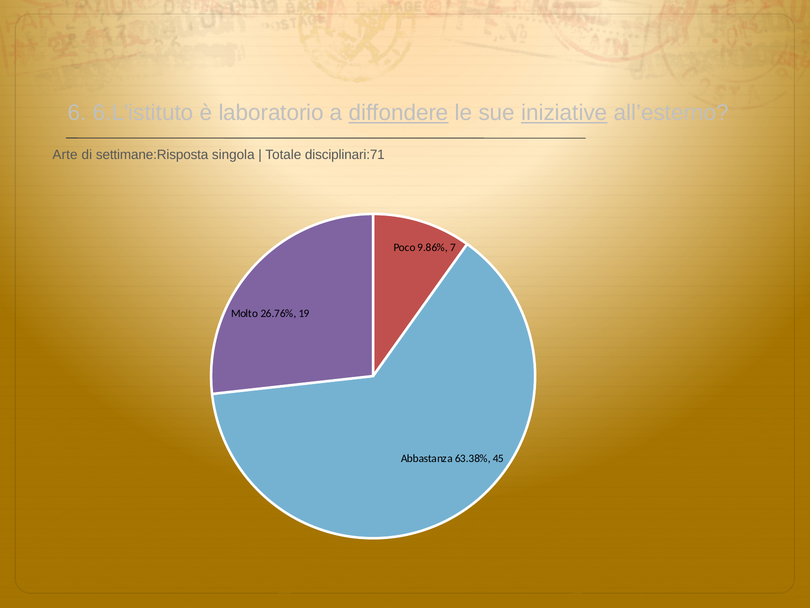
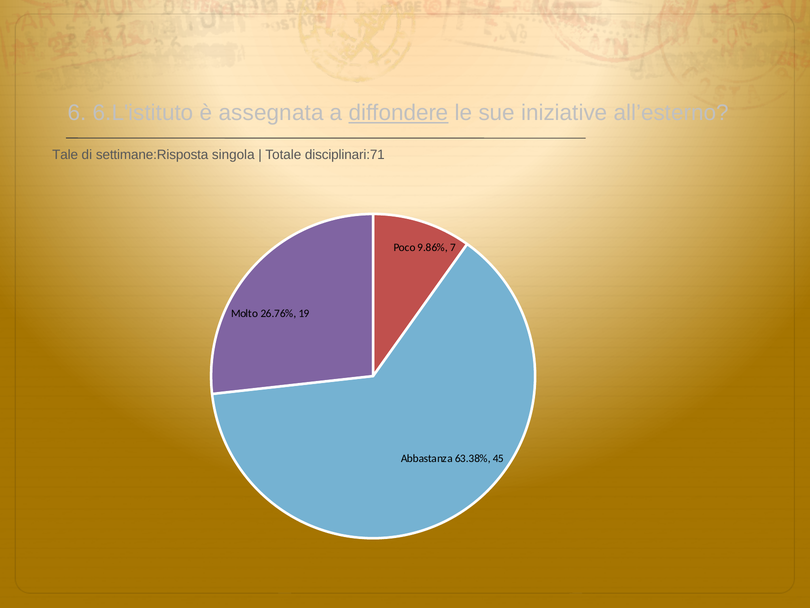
laboratorio: laboratorio -> assegnata
iniziative underline: present -> none
Arte: Arte -> Tale
